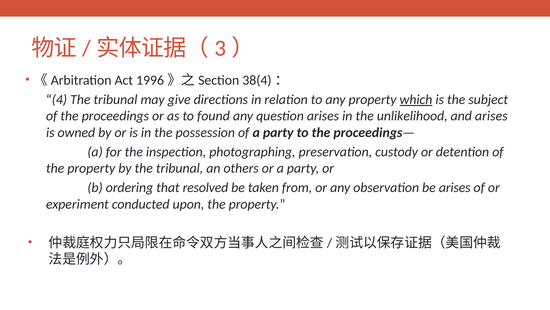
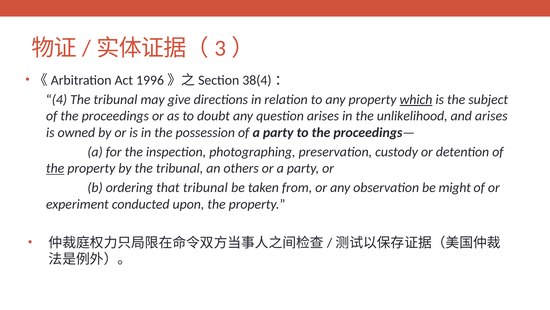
found: found -> doubt
the at (55, 168) underline: none -> present
that resolved: resolved -> tribunal
be arises: arises -> might
